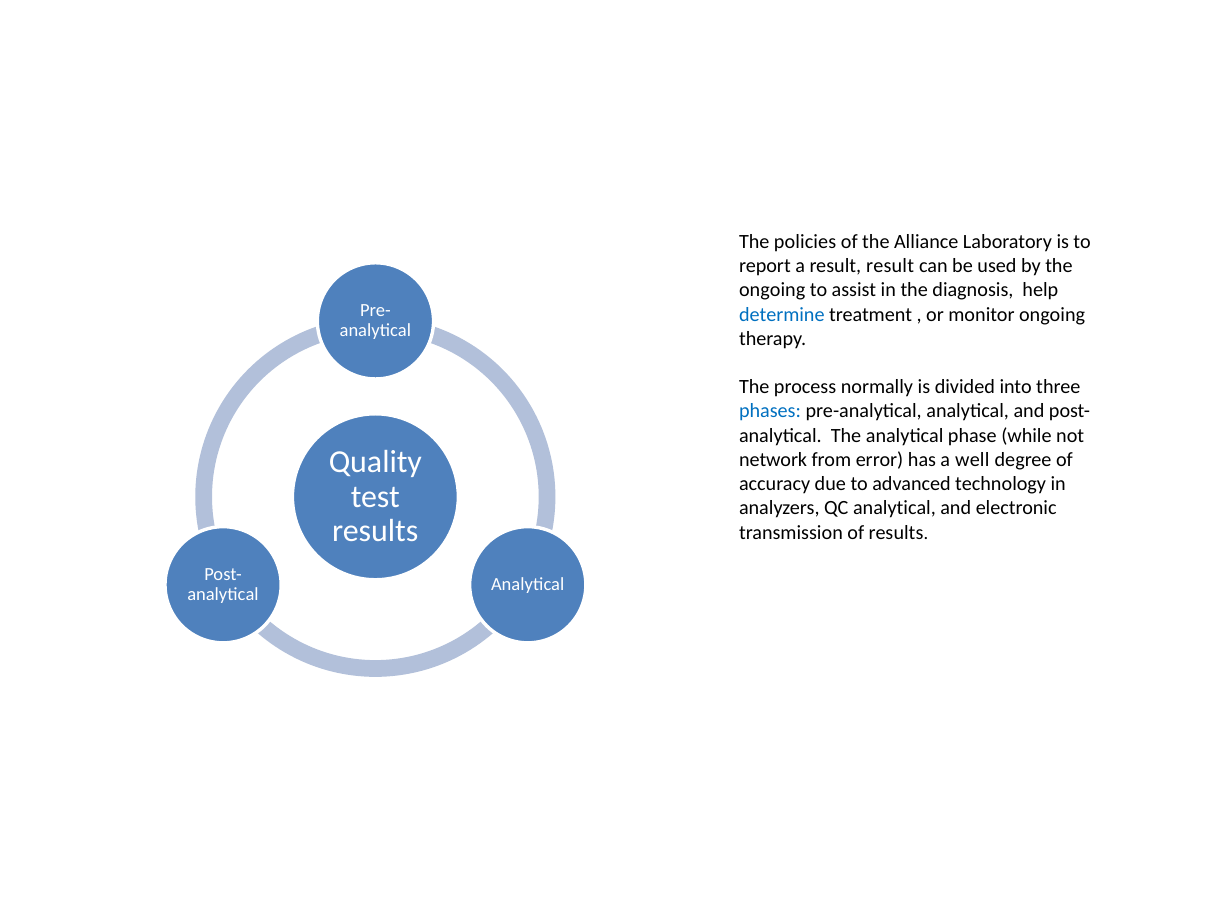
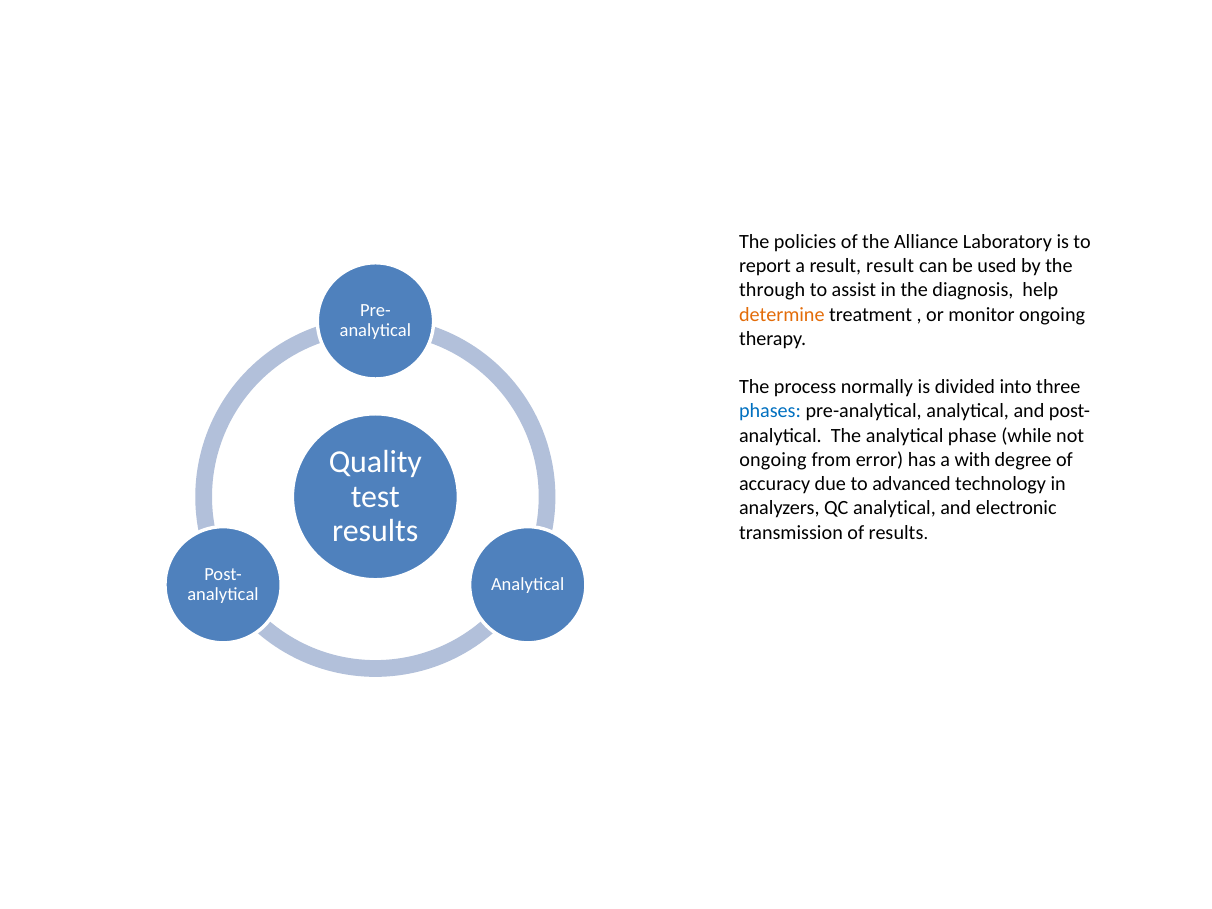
ongoing at (772, 290): ongoing -> through
determine colour: blue -> orange
network at (773, 460): network -> ongoing
well: well -> with
